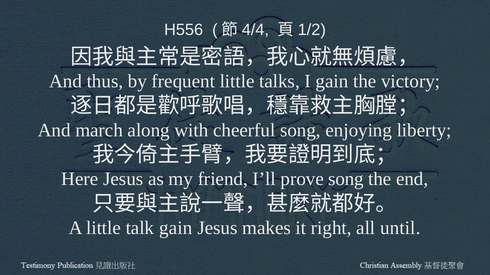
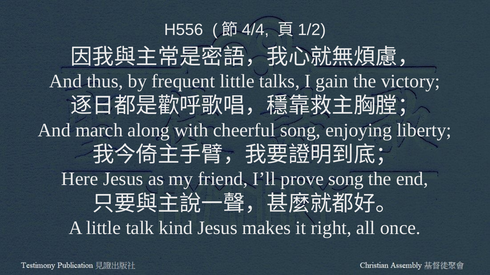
talk gain: gain -> kind
until: until -> once
